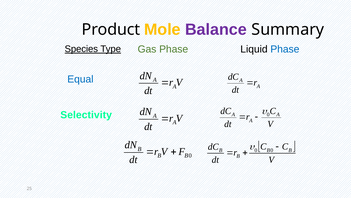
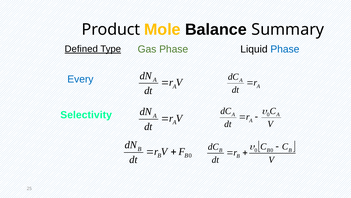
Balance colour: purple -> black
Species: Species -> Defined
Equal: Equal -> Every
